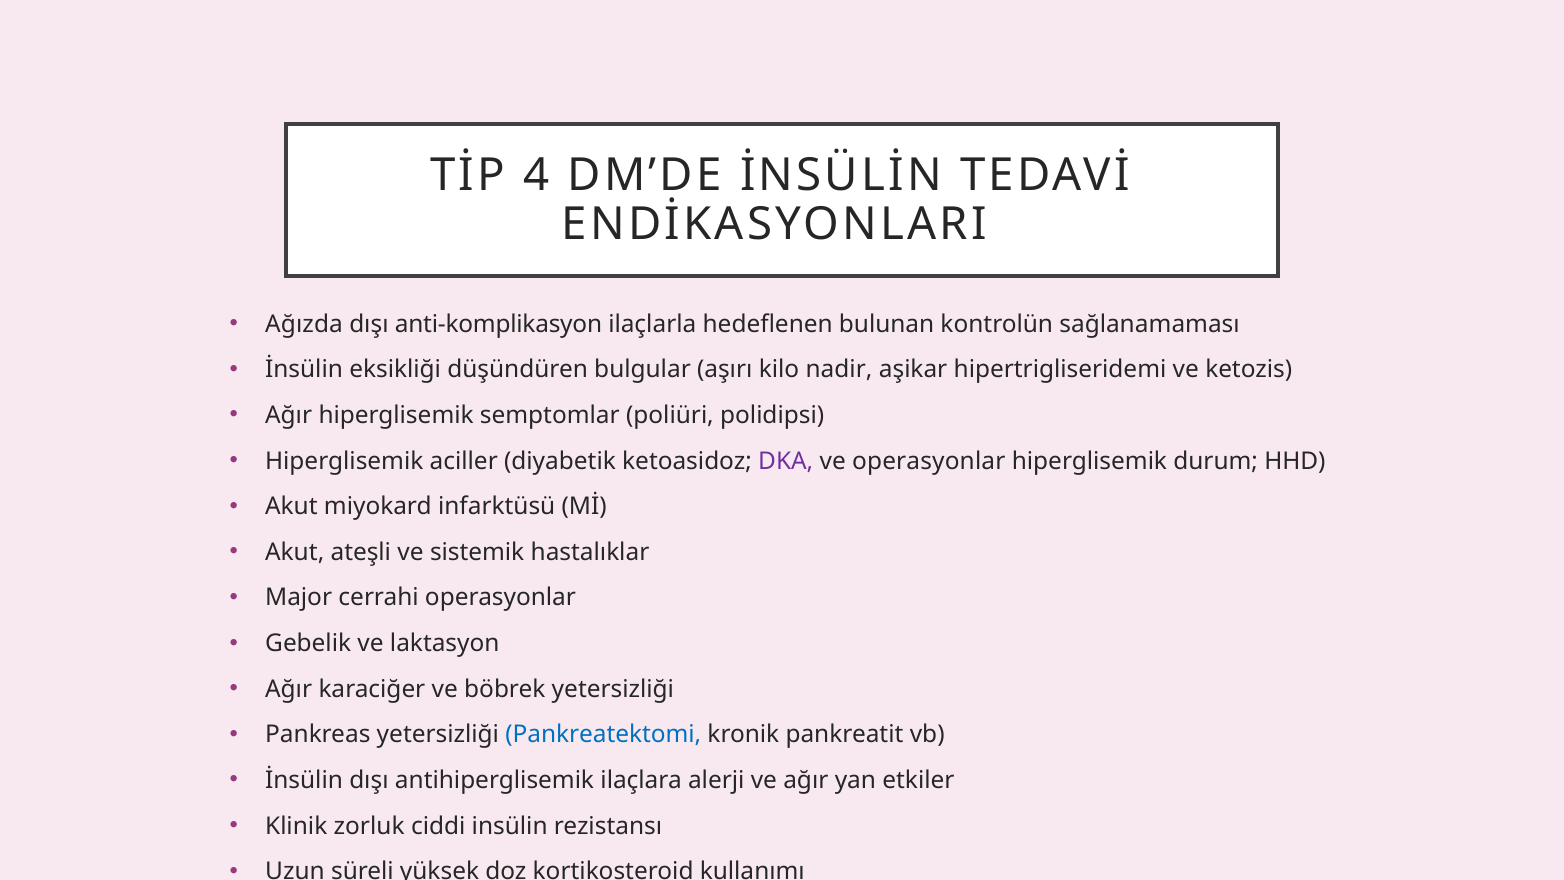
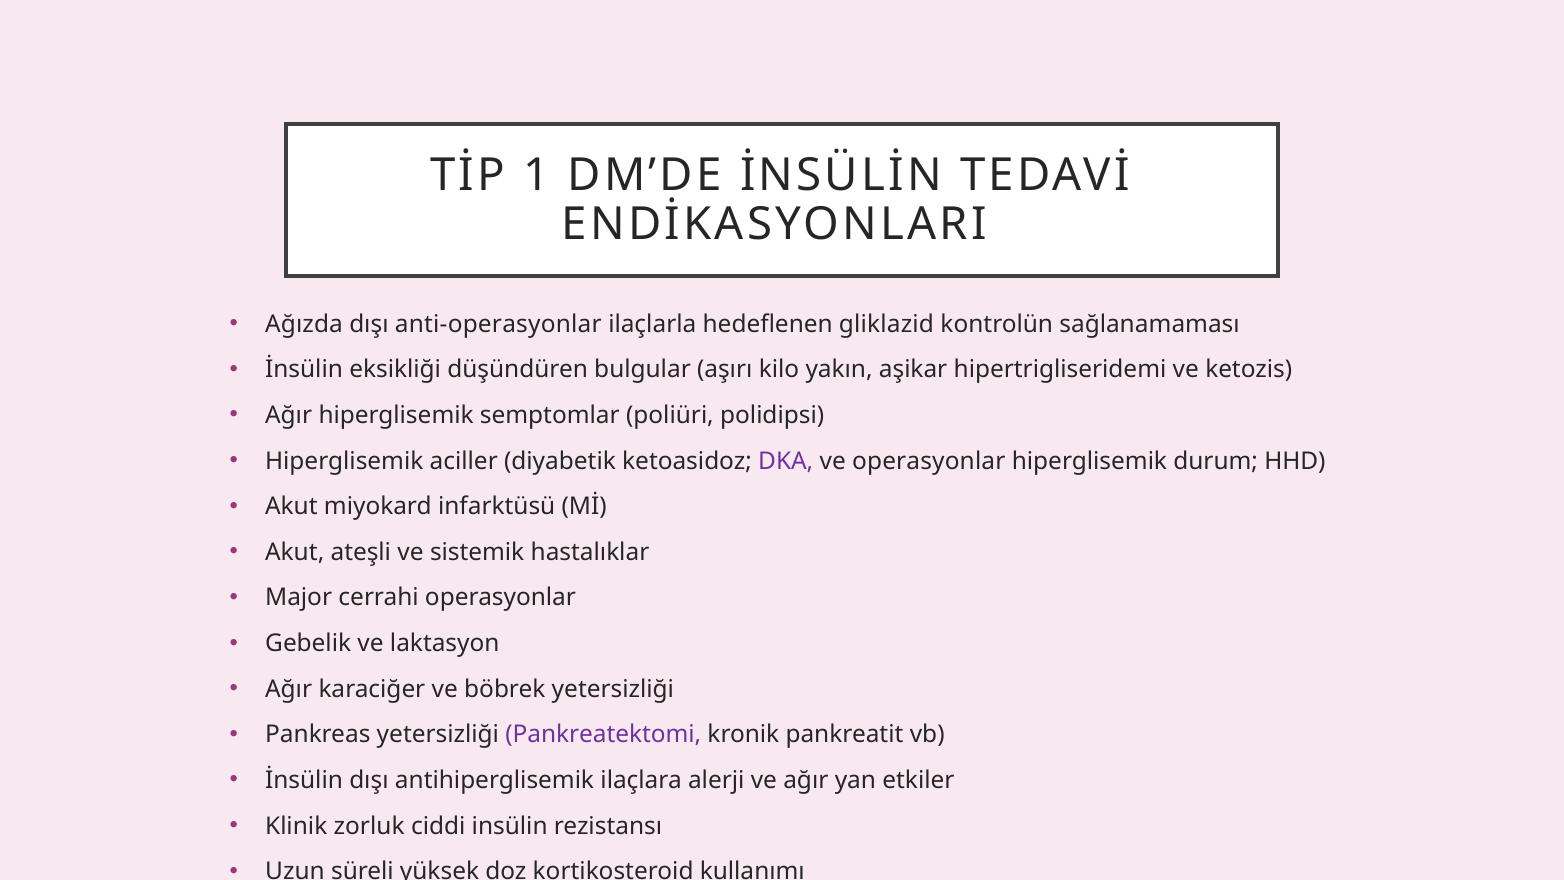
4: 4 -> 1
anti-komplikasyon: anti-komplikasyon -> anti-operasyonlar
bulunan: bulunan -> gliklazid
nadir: nadir -> yakın
Pankreatektomi colour: blue -> purple
